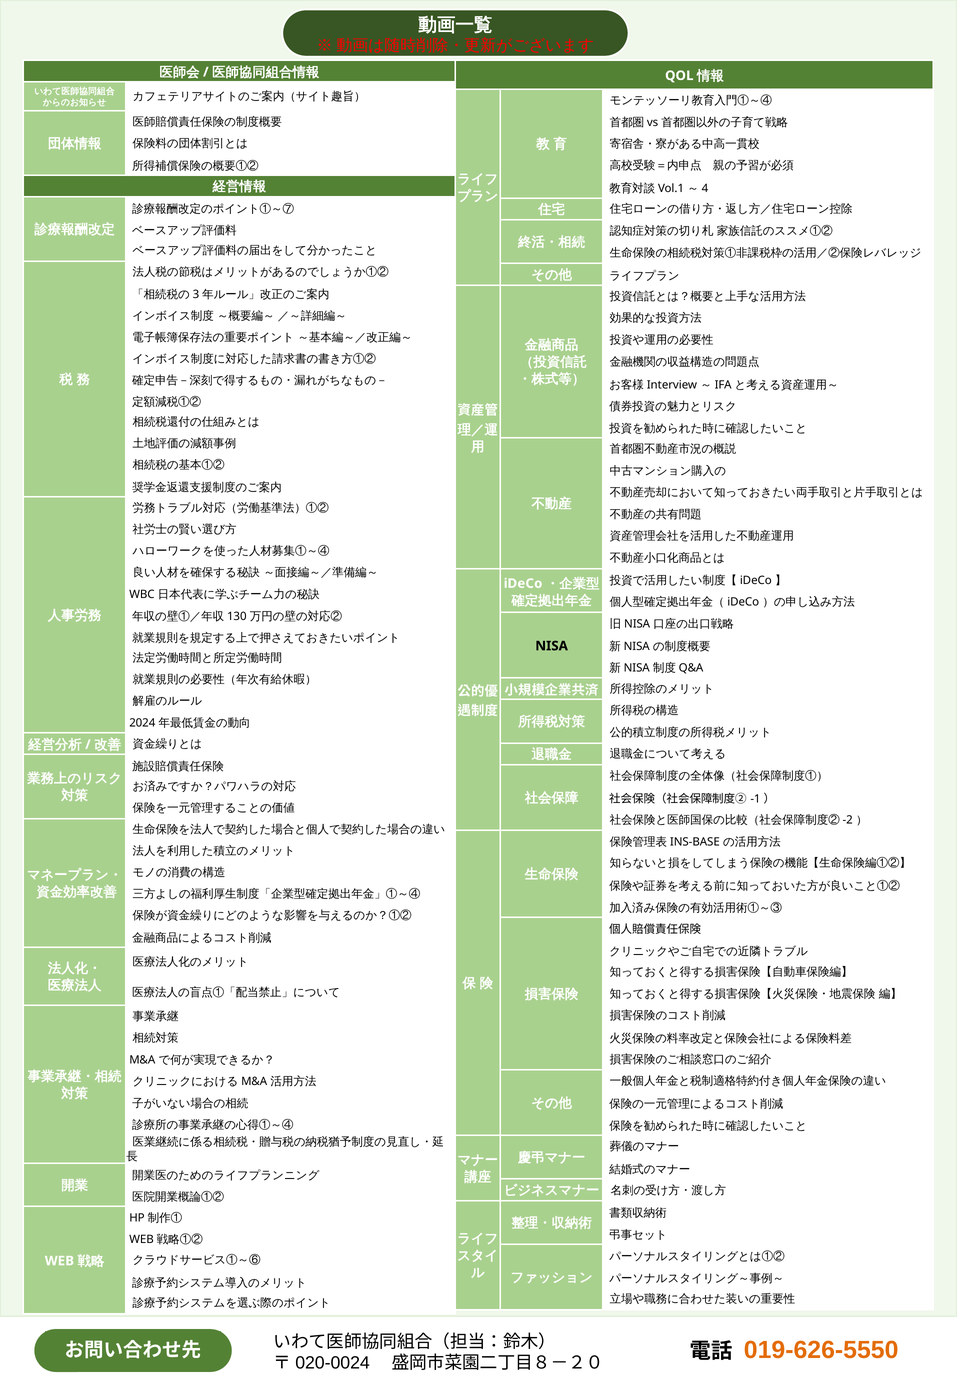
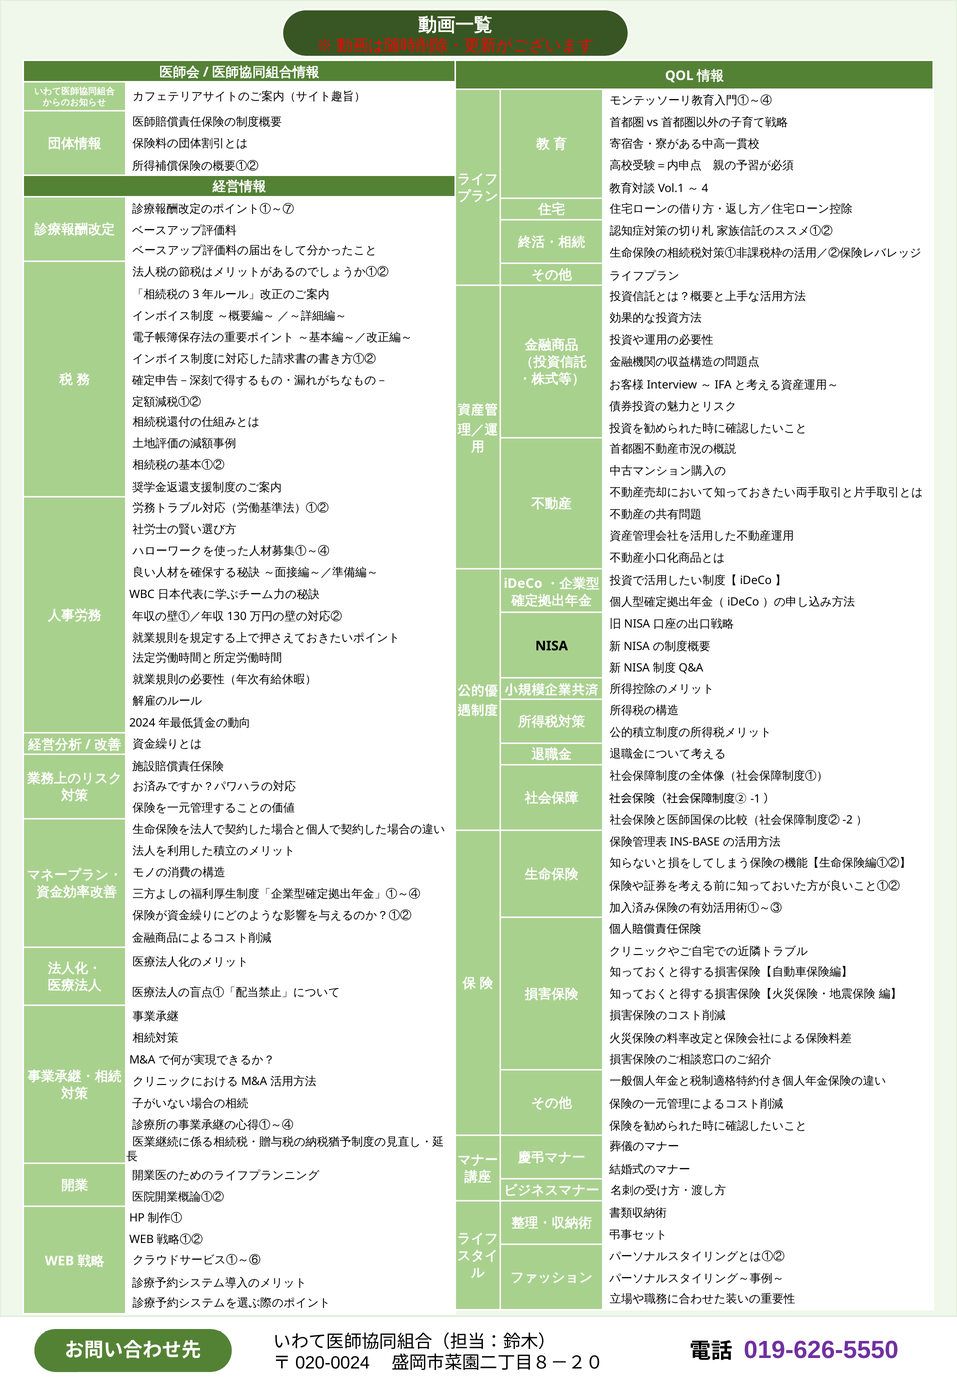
019-626-5550 colour: orange -> purple
